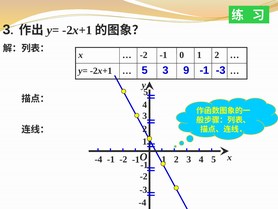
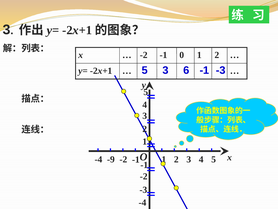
9: 9 -> 6
-1 at (111, 159): -1 -> -9
